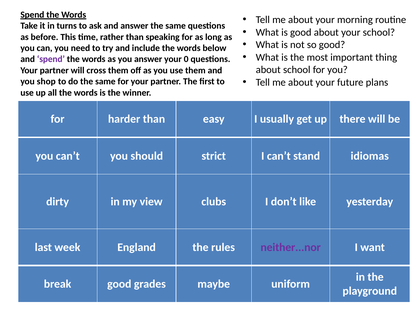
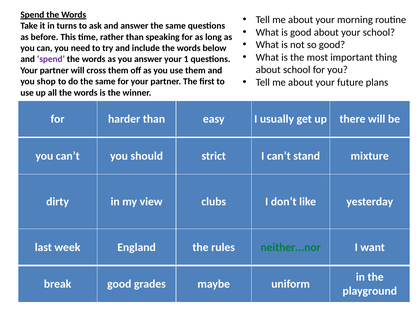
0: 0 -> 1
idiomas: idiomas -> mixture
neither...nor colour: purple -> green
